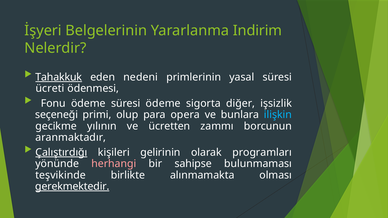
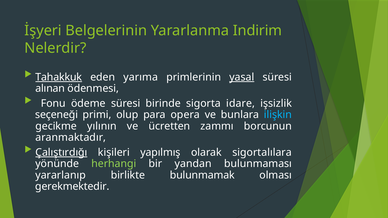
nedeni: nedeni -> yarıma
yasal underline: none -> present
ücreti: ücreti -> alınan
süresi ödeme: ödeme -> birinde
diğer: diğer -> idare
gelirinin: gelirinin -> yapılmış
programları: programları -> sigortalılara
herhangi colour: pink -> light green
sahipse: sahipse -> yandan
teşvikinde: teşvikinde -> yararlanıp
alınmamakta: alınmamakta -> bulunmamak
gerekmektedir underline: present -> none
